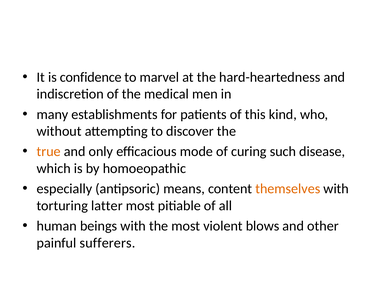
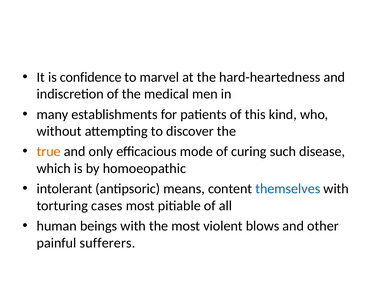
especially: especially -> intolerant
themselves colour: orange -> blue
latter: latter -> cases
